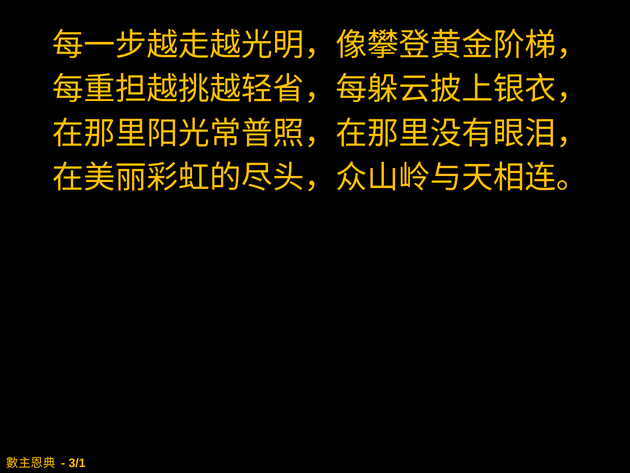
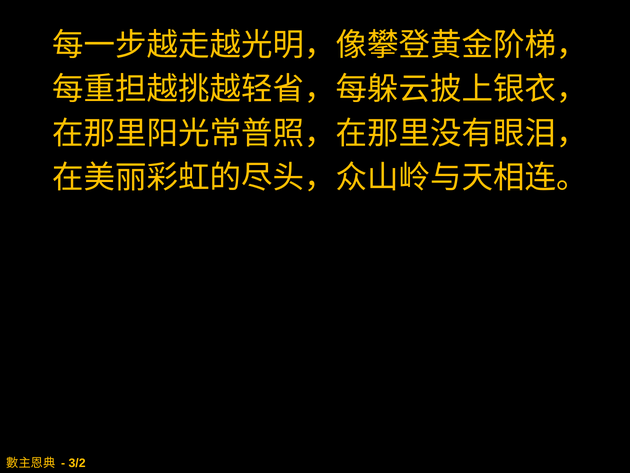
3/1: 3/1 -> 3/2
